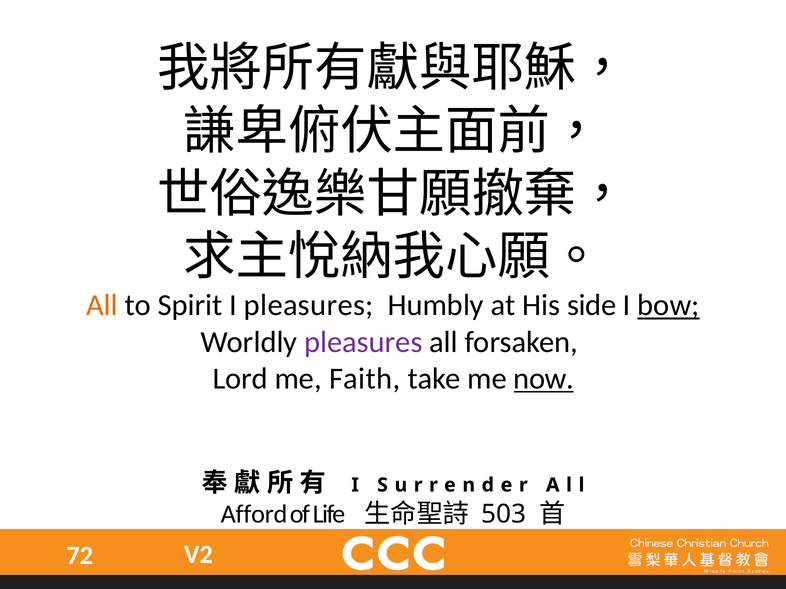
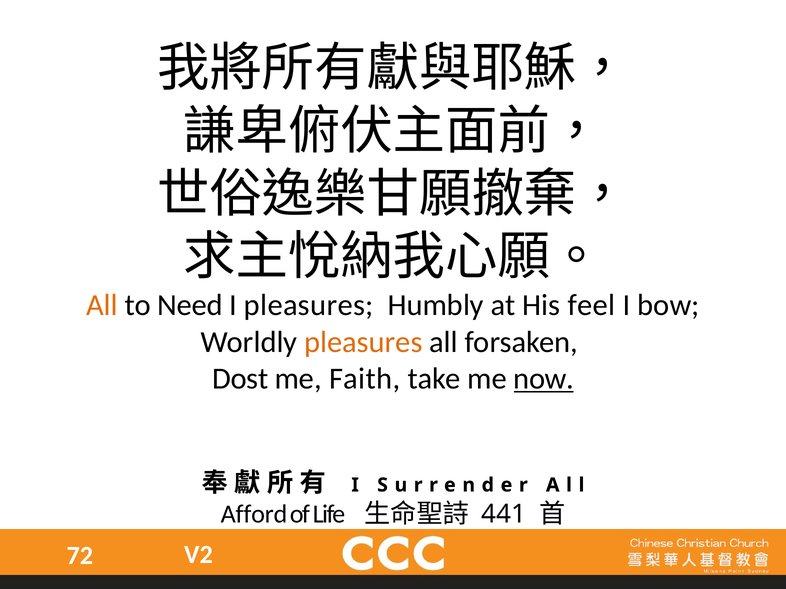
Spirit: Spirit -> Need
side: side -> feel
bow underline: present -> none
pleasures at (363, 342) colour: purple -> orange
Lord: Lord -> Dost
503: 503 -> 441
